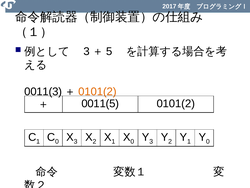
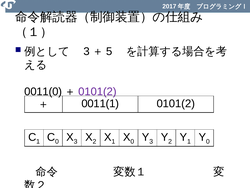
0011(3: 0011(3 -> 0011(0
0101(2 at (97, 91) colour: orange -> purple
0011(5: 0011(5 -> 0011(1
